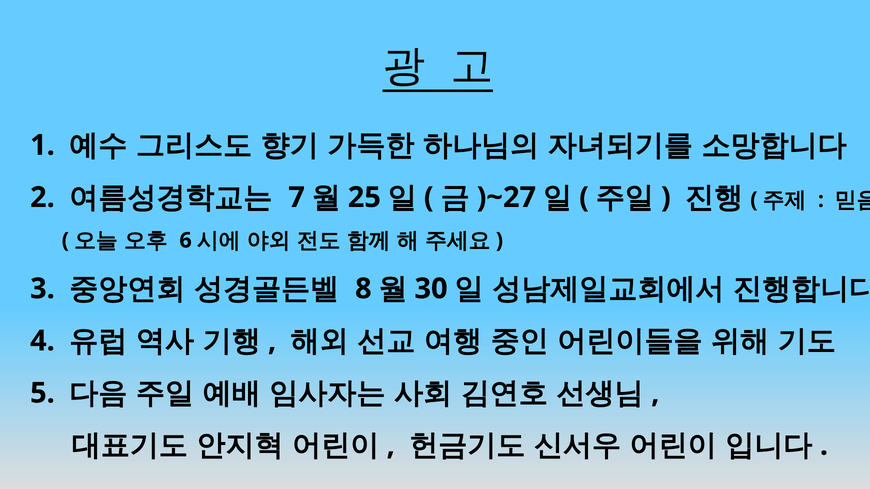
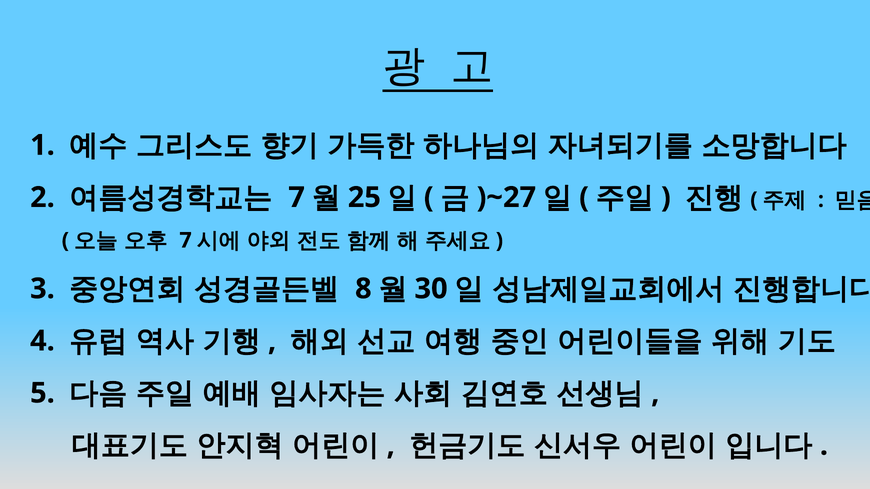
6 at (186, 241): 6 -> 7
